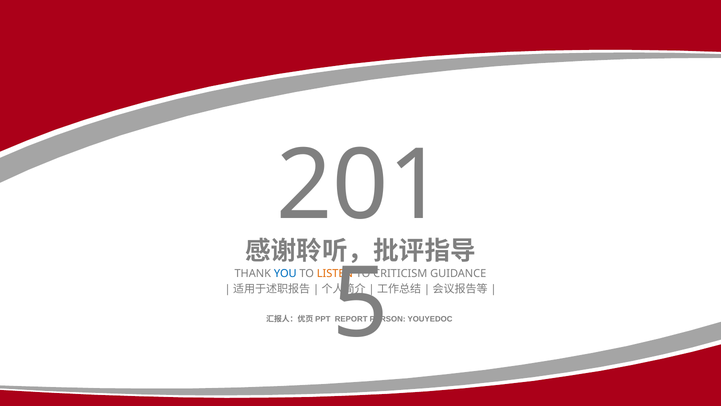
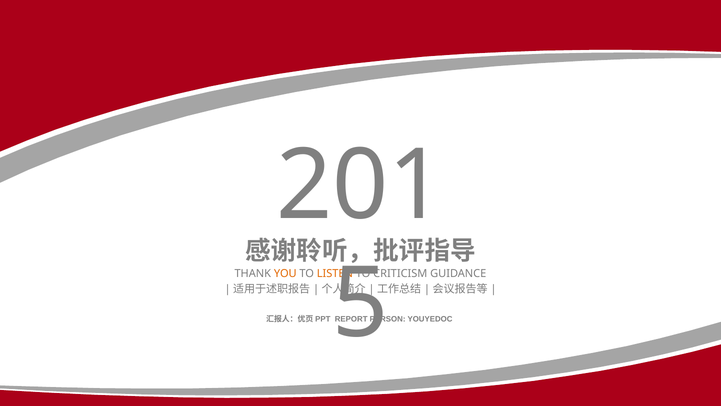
YOU colour: blue -> orange
